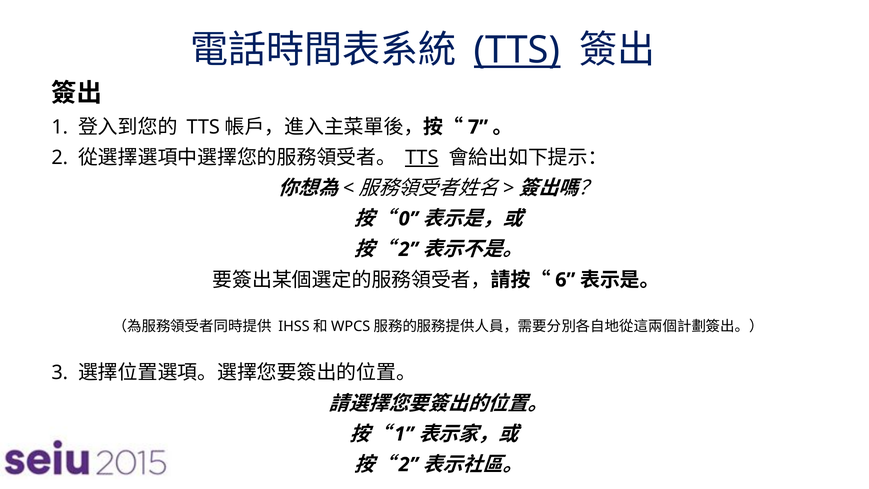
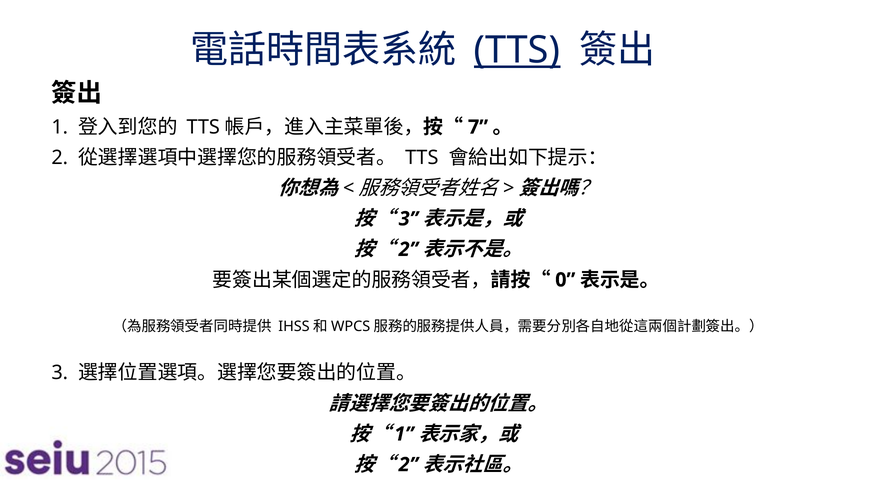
TTS at (422, 158) underline: present -> none
0 at (408, 219): 0 -> 3
6: 6 -> 0
